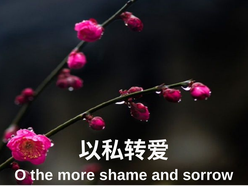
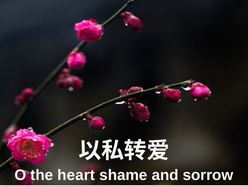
more: more -> heart
